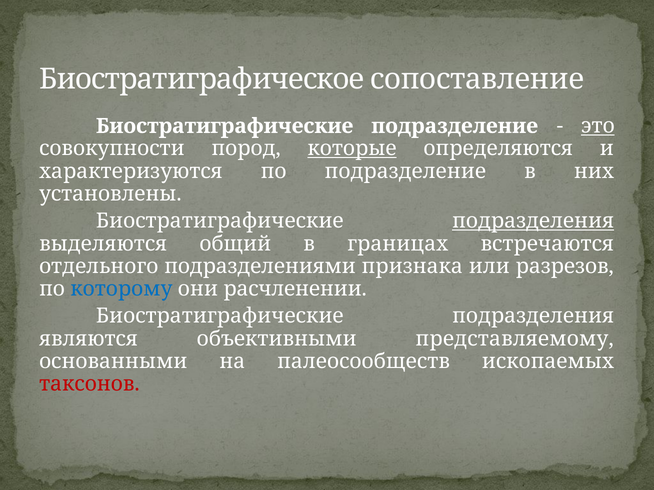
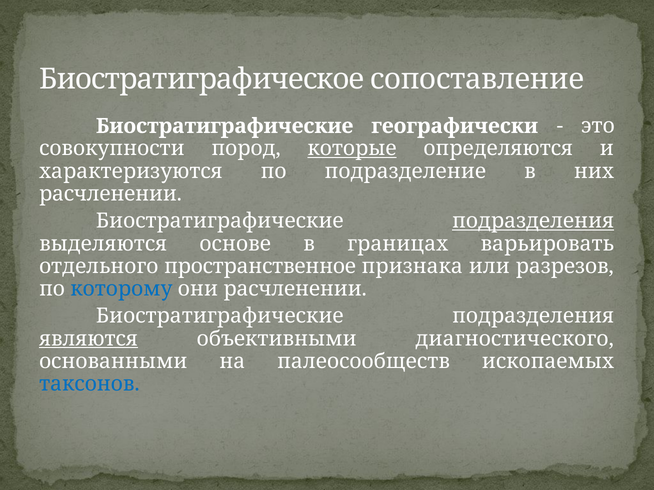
Биостратиграфические подразделение: подразделение -> географически
это underline: present -> none
установлены at (110, 194): установлены -> расчленении
общий: общий -> основе
встречаются: встречаются -> варьировать
подразделениями: подразделениями -> пространственное
являются underline: none -> present
представляемому: представляемому -> диагностического
таксонов colour: red -> blue
